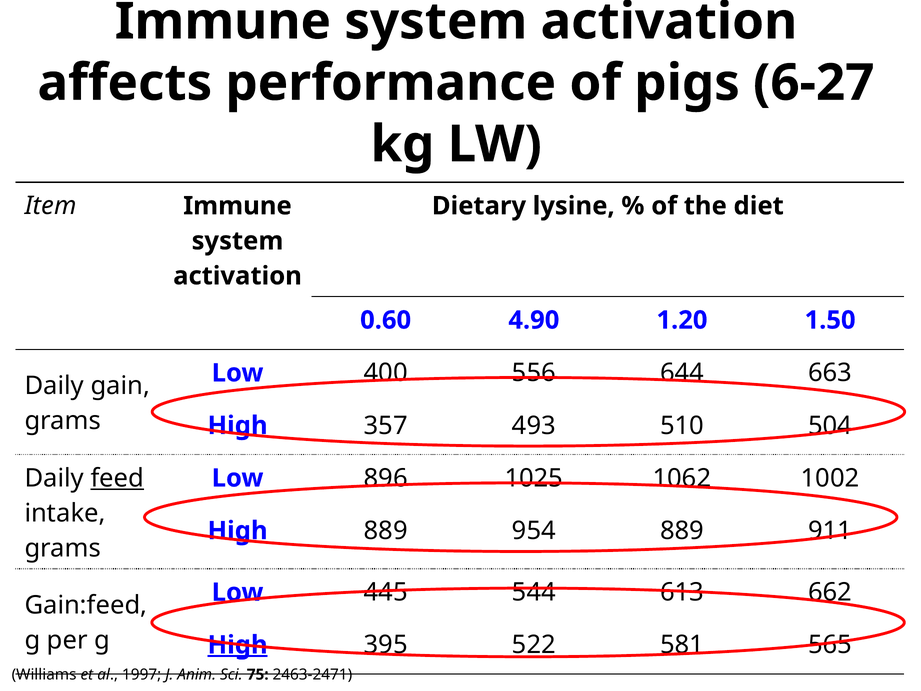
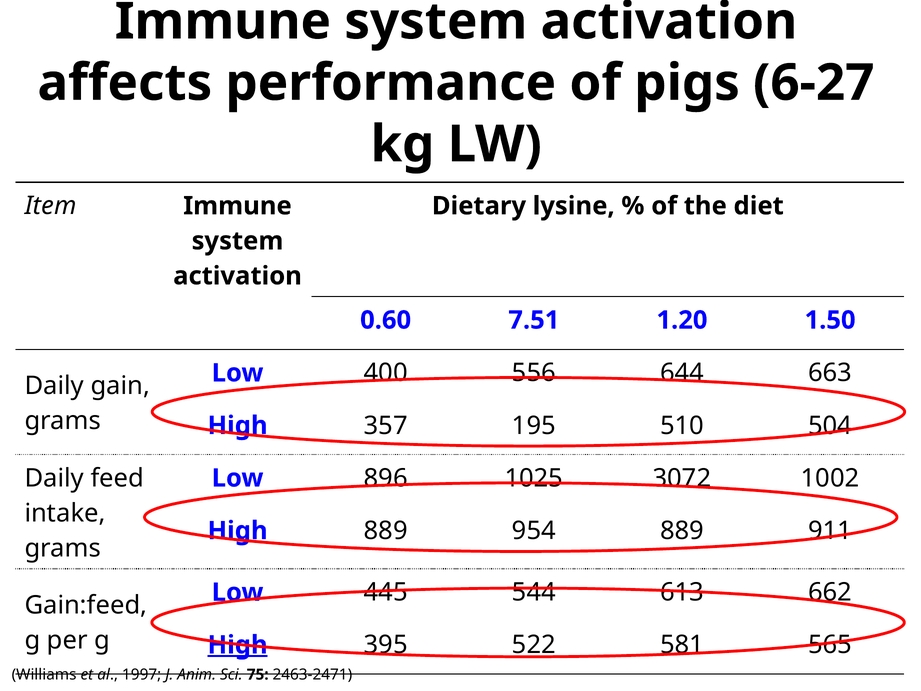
4.90: 4.90 -> 7.51
493: 493 -> 195
feed underline: present -> none
1062: 1062 -> 3072
